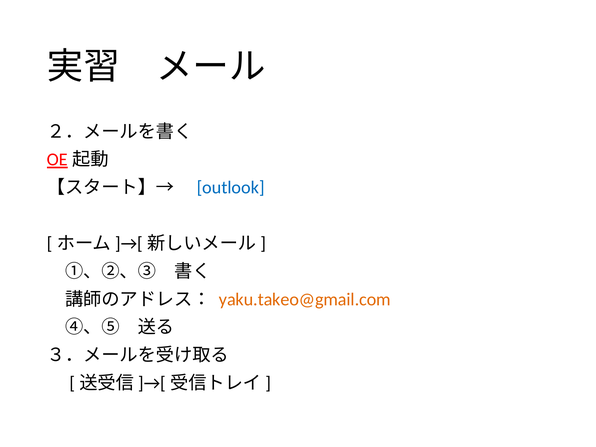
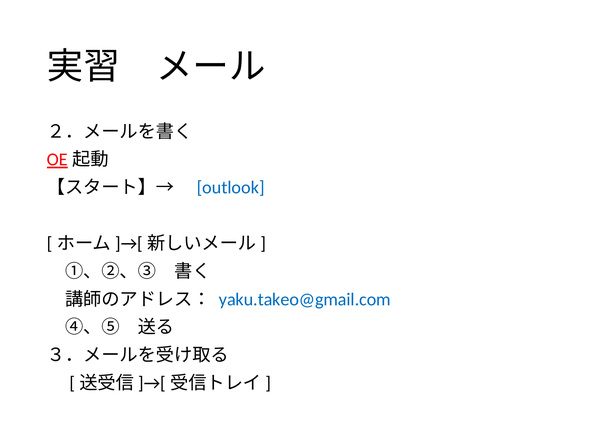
yaku.takeo@gmail.com colour: orange -> blue
